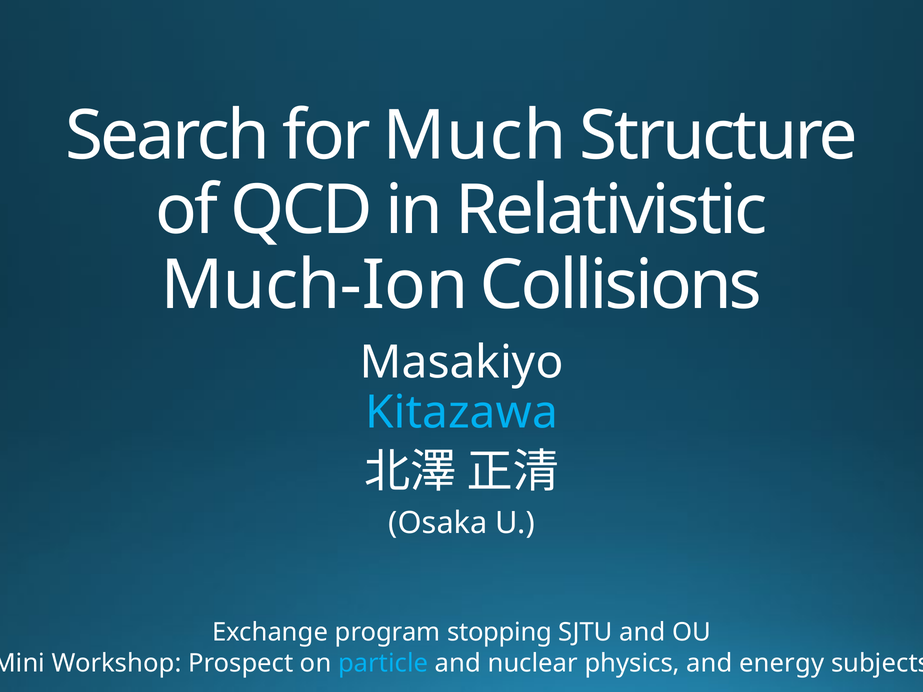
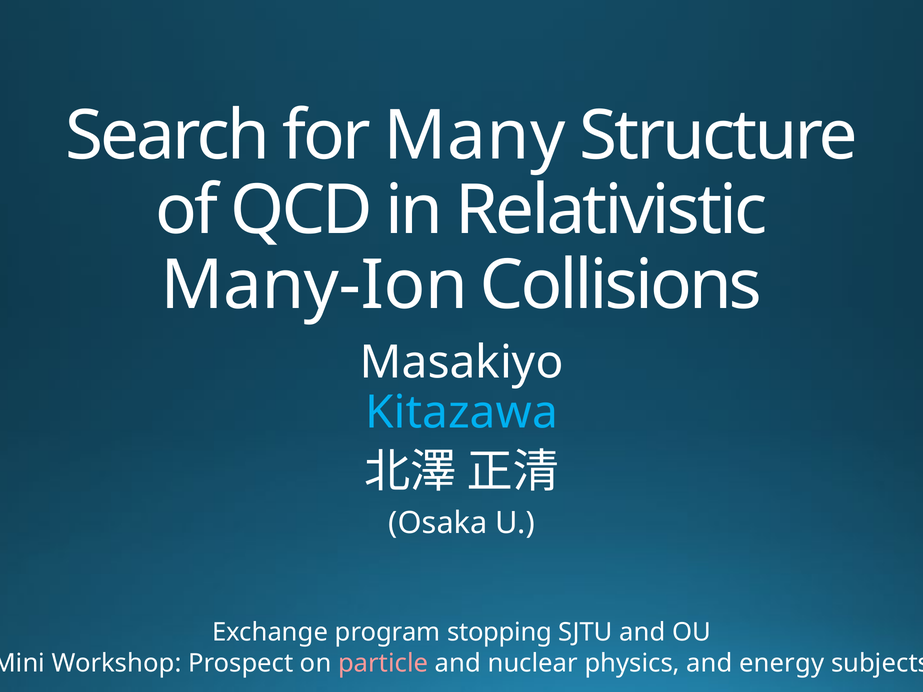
Much: Much -> Many
Much-Ion: Much-Ion -> Many-Ion
particle colour: light blue -> pink
